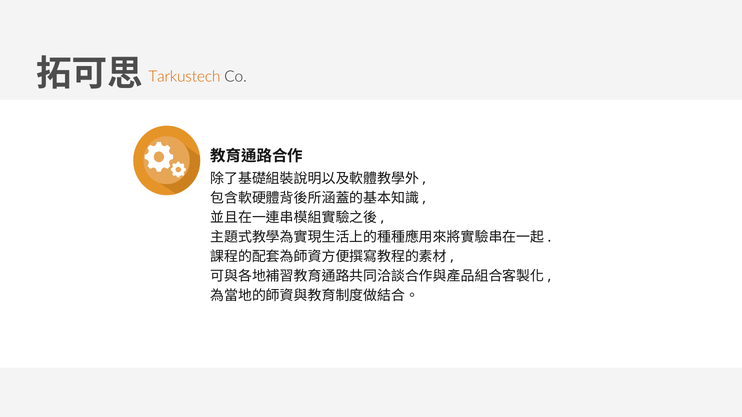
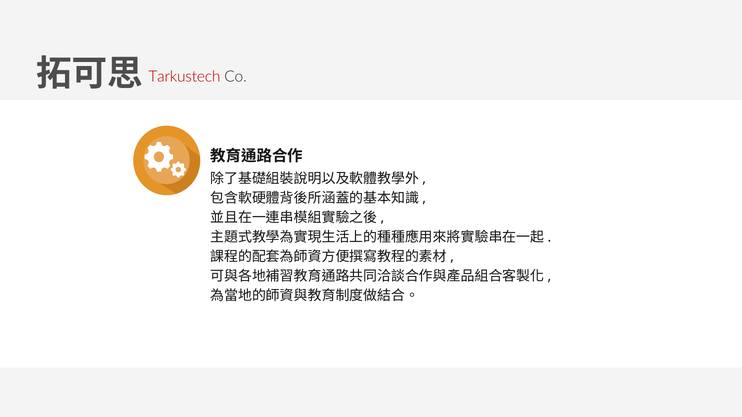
Tarkustech colour: orange -> red
